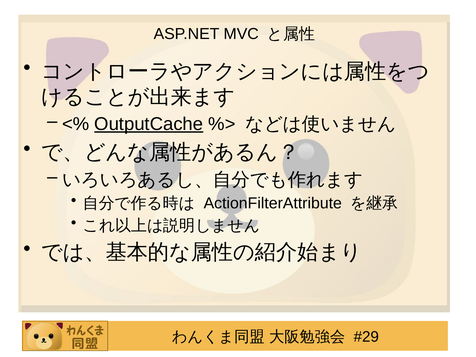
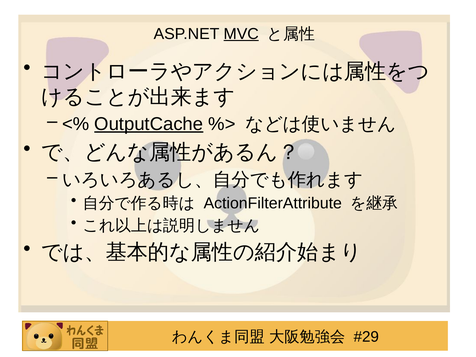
MVC underline: none -> present
